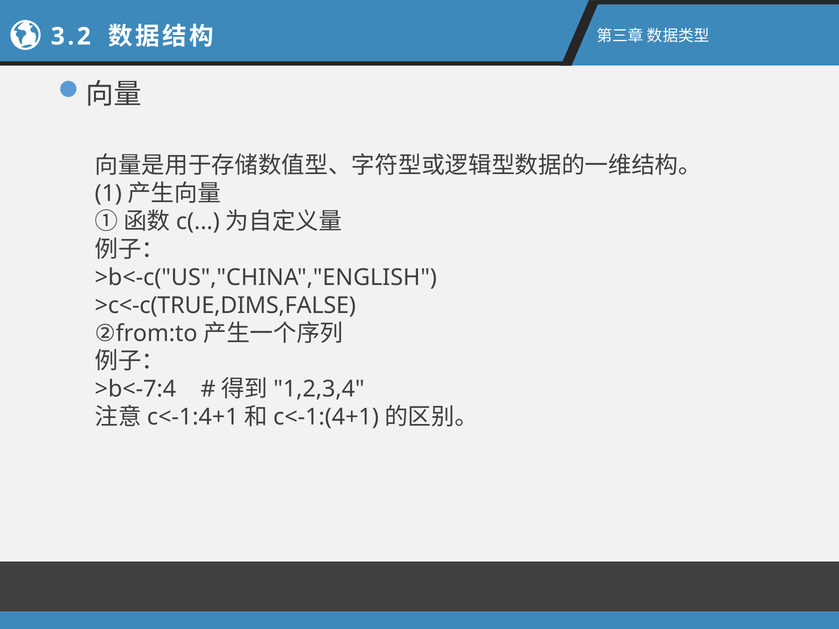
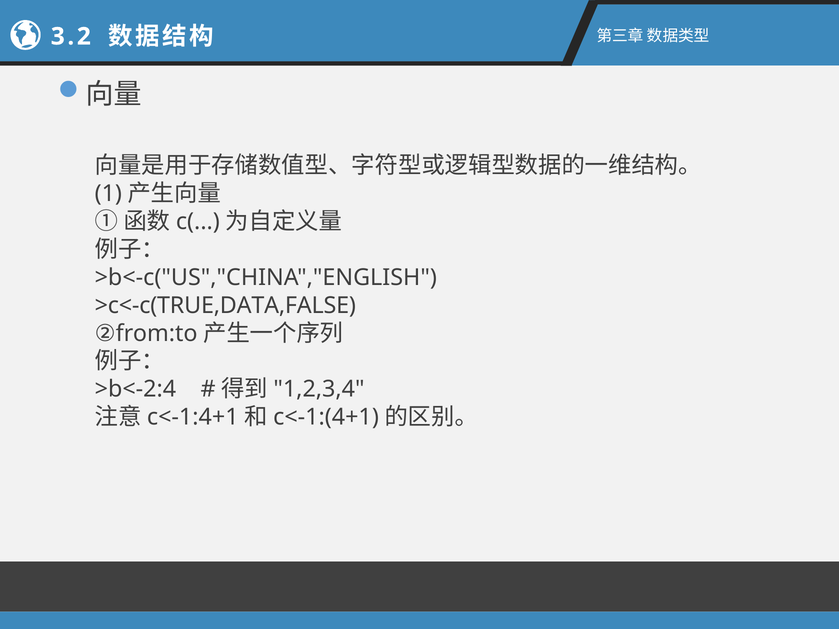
>c<-c(TRUE,DIMS,FALSE: >c<-c(TRUE,DIMS,FALSE -> >c<-c(TRUE,DATA,FALSE
>b<-7:4: >b<-7:4 -> >b<-2:4
